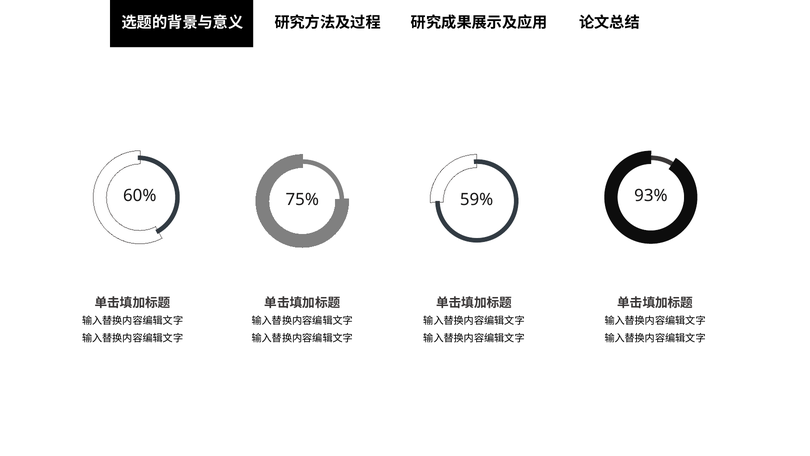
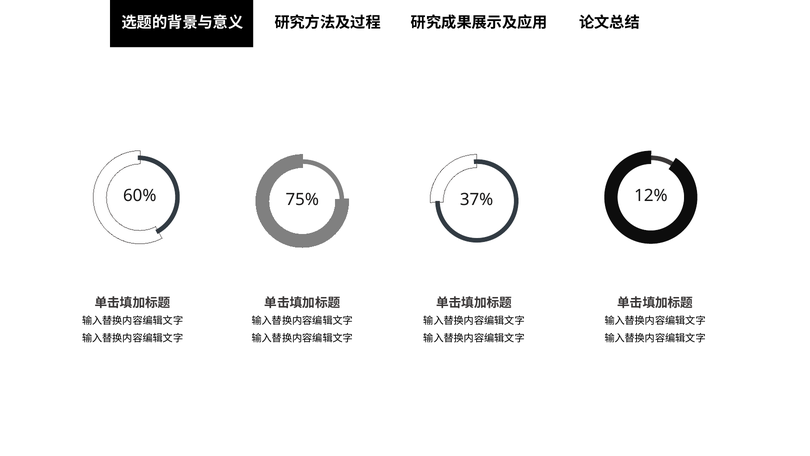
59%: 59% -> 37%
93%: 93% -> 12%
